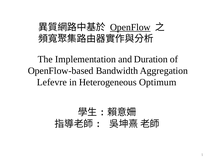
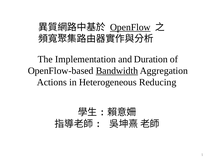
Bandwidth underline: none -> present
Lefevre: Lefevre -> Actions
Optimum: Optimum -> Reducing
